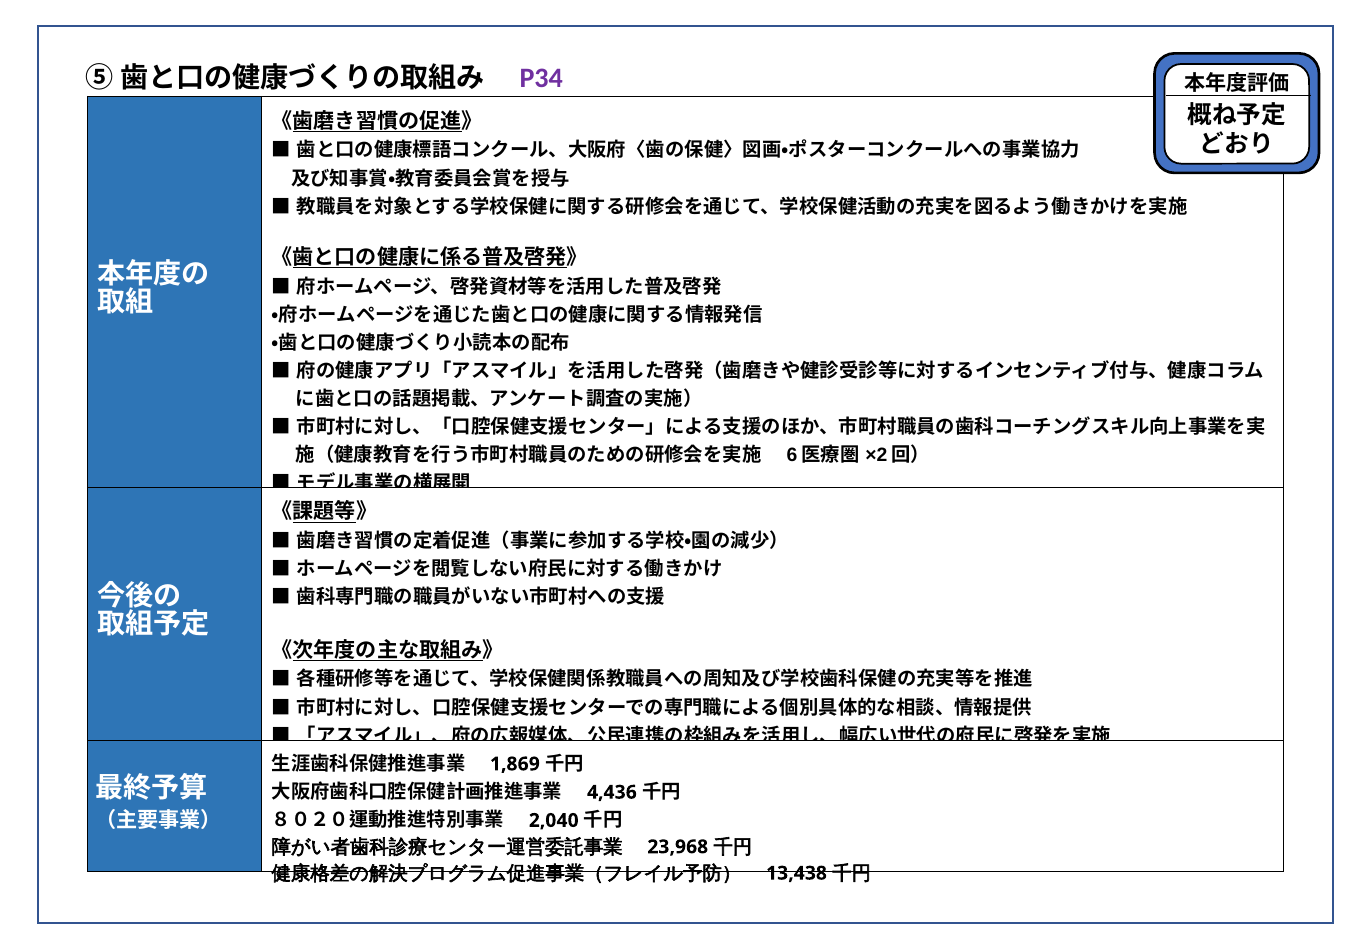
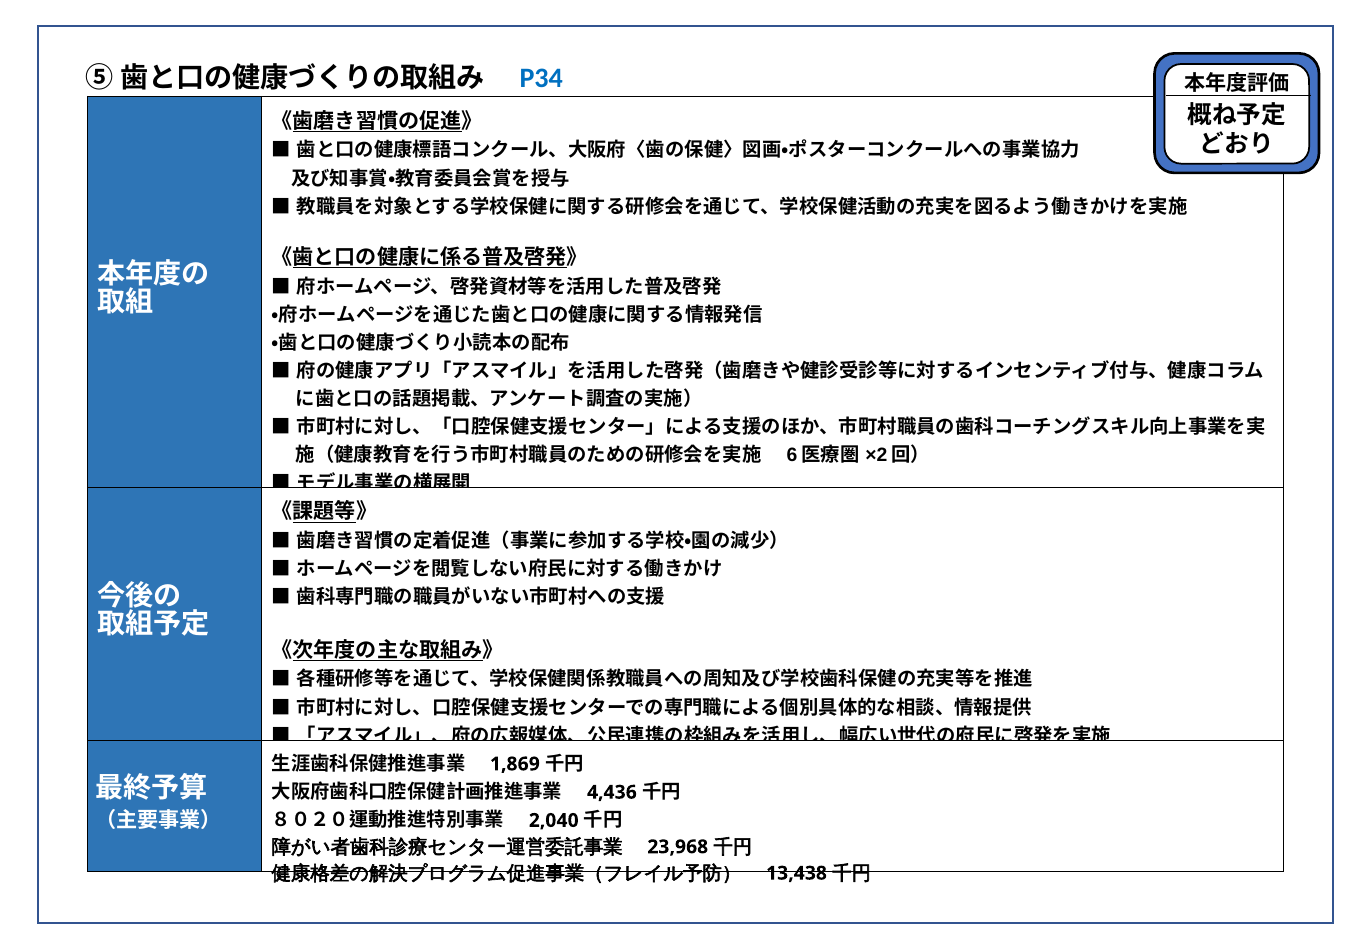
P34 colour: purple -> blue
